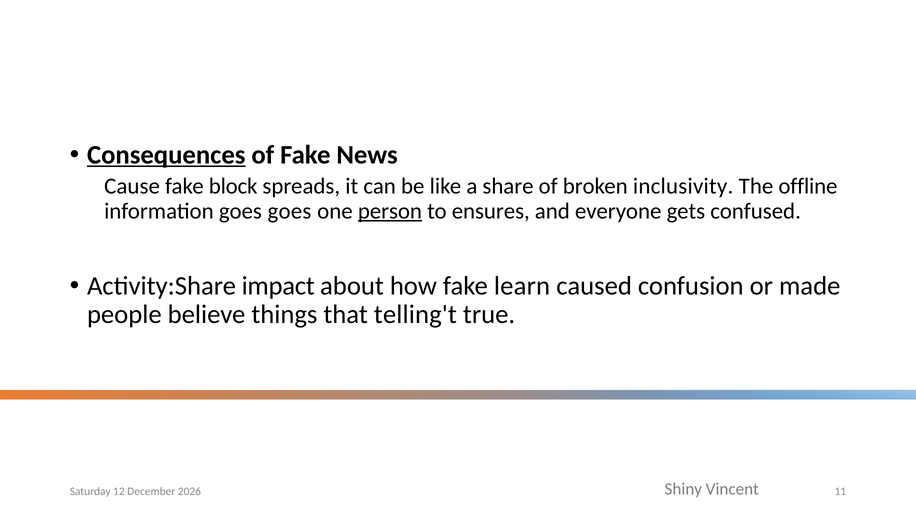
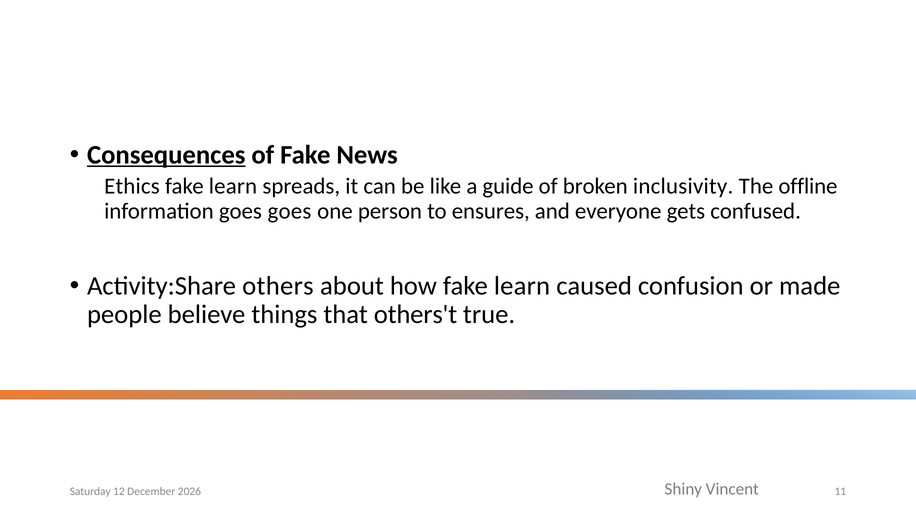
Cause: Cause -> Ethics
block at (233, 186): block -> learn
share: share -> guide
person underline: present -> none
impact: impact -> others
telling't: telling't -> others't
